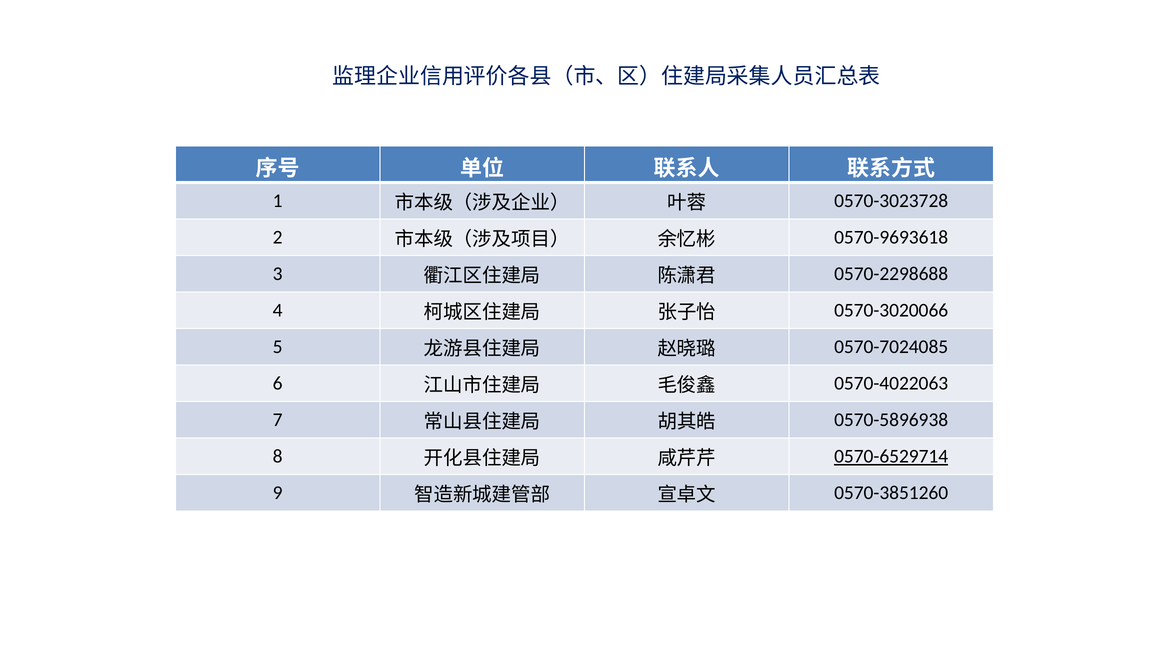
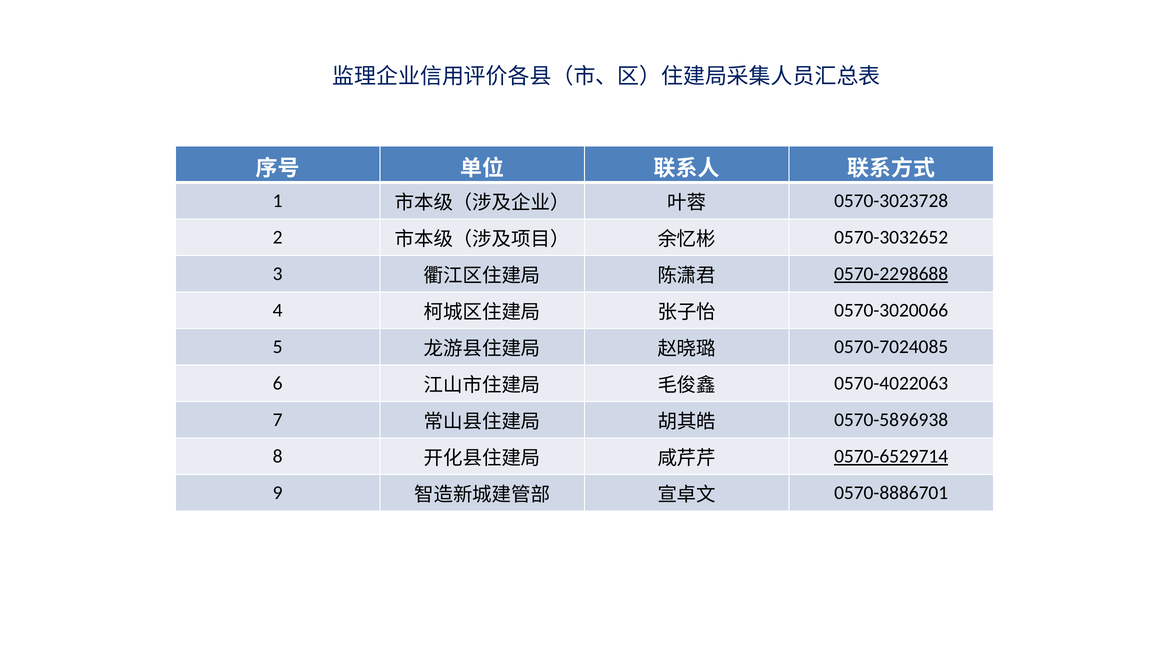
0570-9693618: 0570-9693618 -> 0570-3032652
0570-2298688 underline: none -> present
0570-3851260: 0570-3851260 -> 0570-8886701
